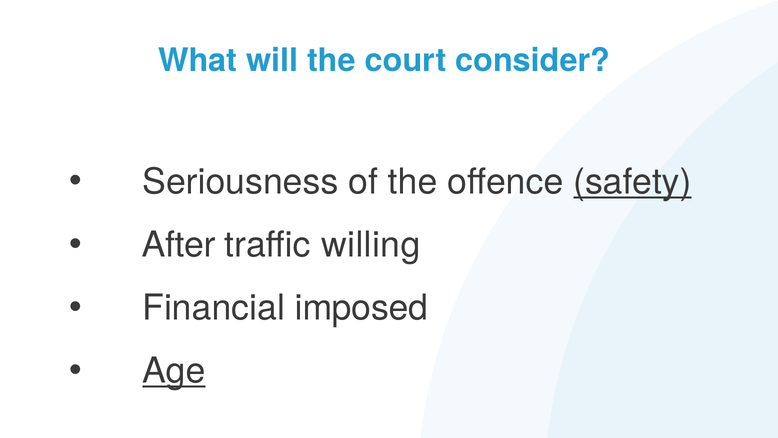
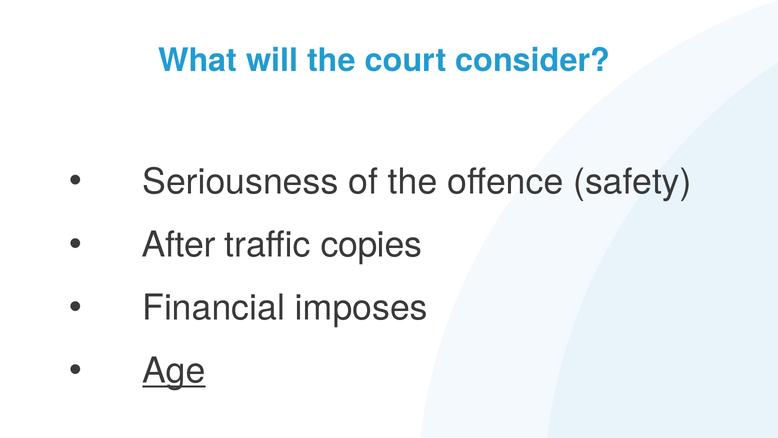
safety underline: present -> none
willing: willing -> copies
imposed: imposed -> imposes
